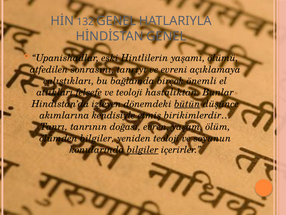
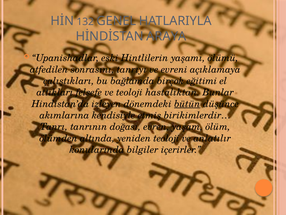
HİNDİSTAN GENEL: GENEL -> ARAYA
önemli: önemli -> eğitimi
ölümden bilgiler: bilgiler -> altında
soyunun: soyunun -> anlatılır
bilgiler at (143, 149) underline: present -> none
